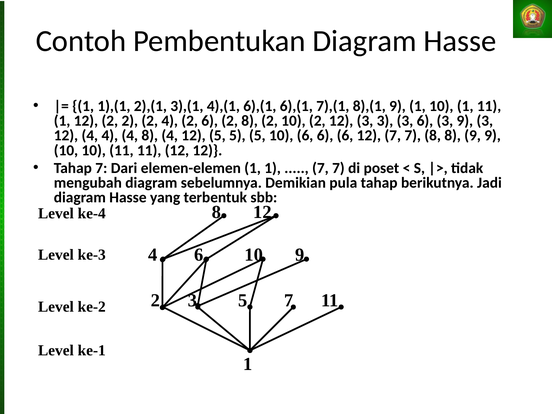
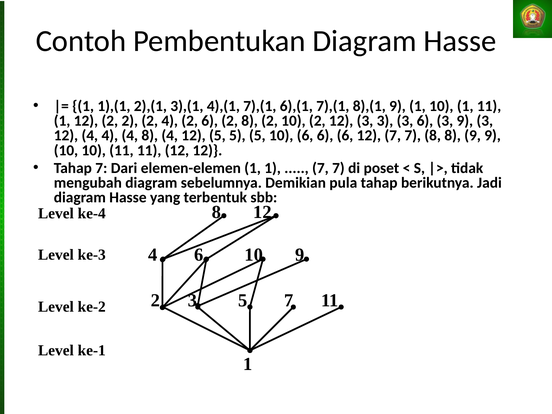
4),(1 6),(1: 6),(1 -> 7),(1
